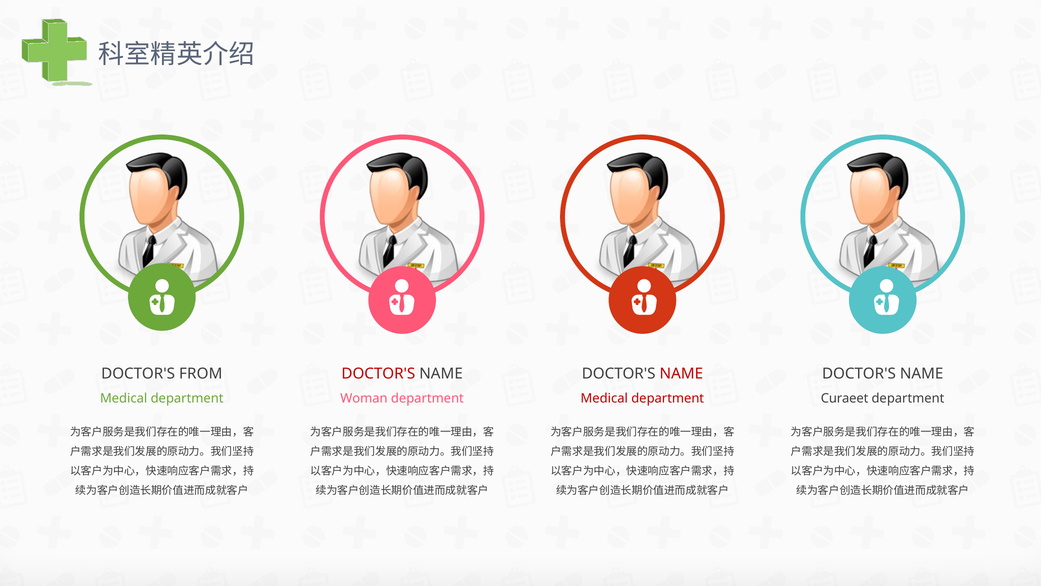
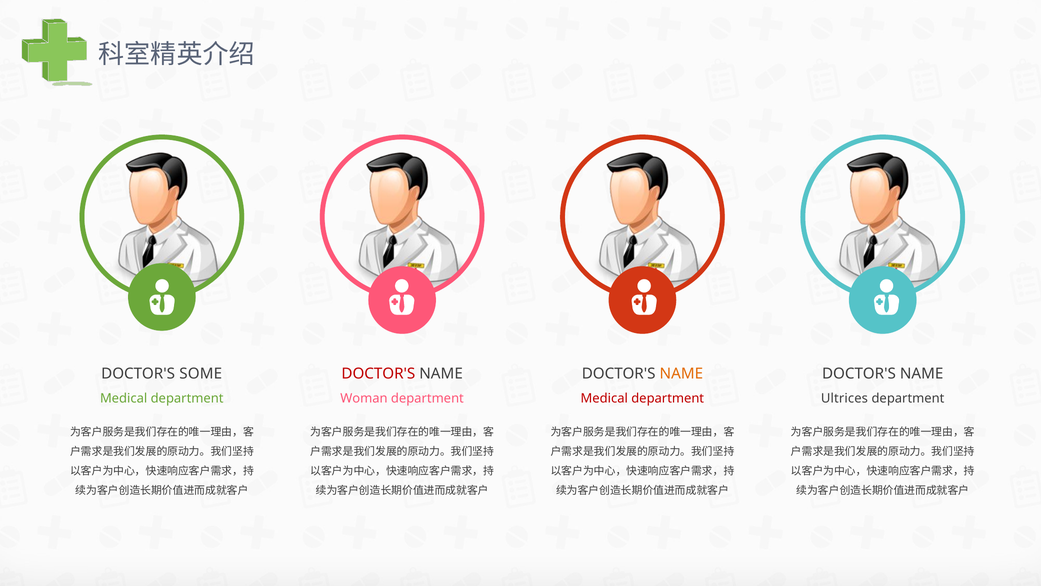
FROM: FROM -> SOME
NAME at (681, 373) colour: red -> orange
Curaeet: Curaeet -> Ultrices
